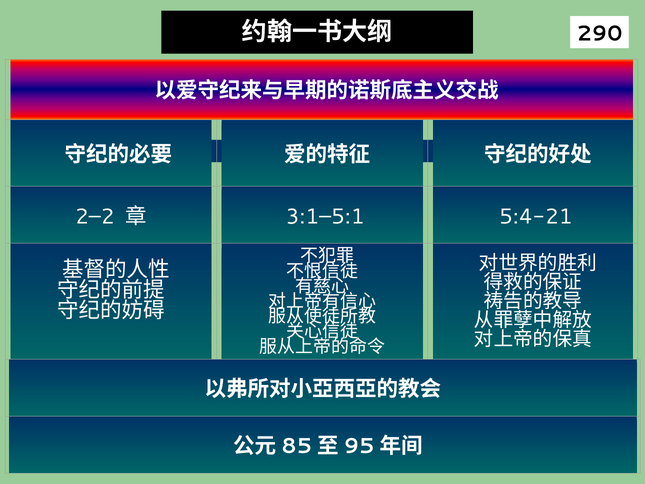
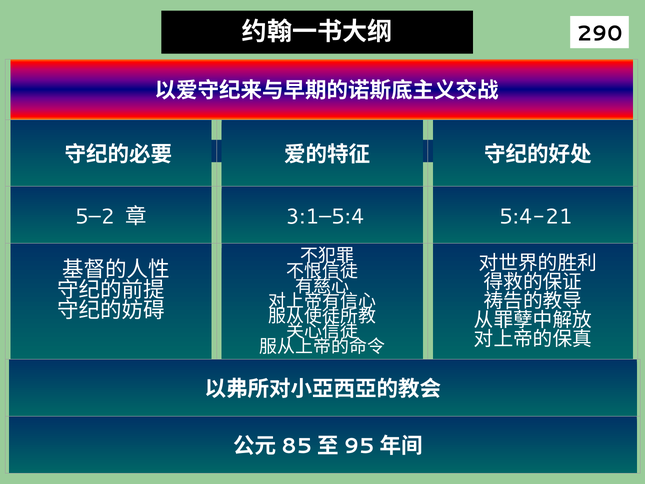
2–2: 2–2 -> 5–2
3:1–5:1: 3:1–5:1 -> 3:1–5:4
